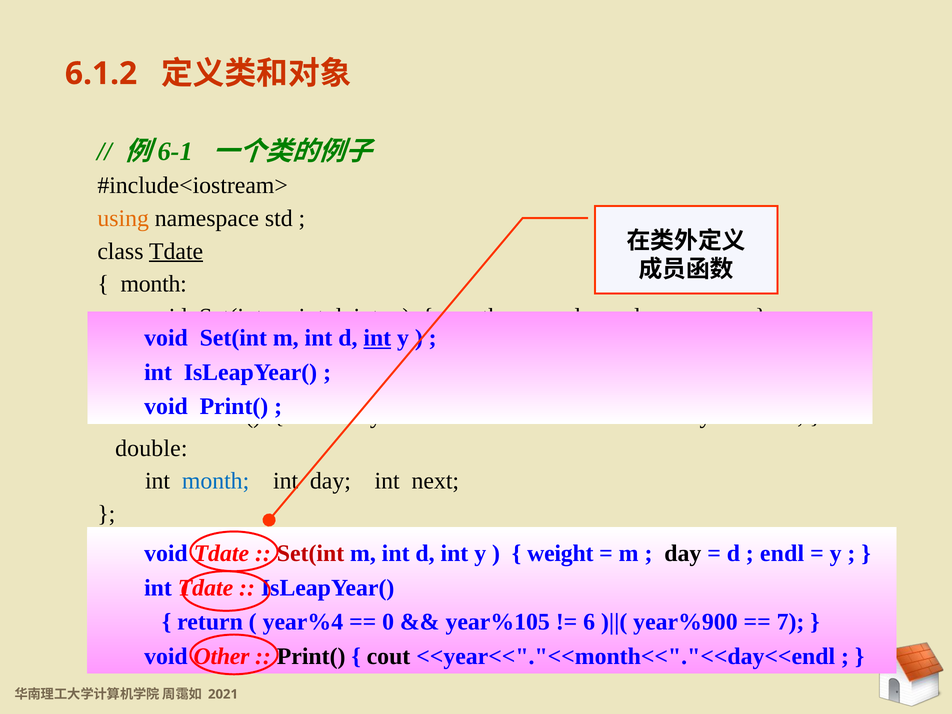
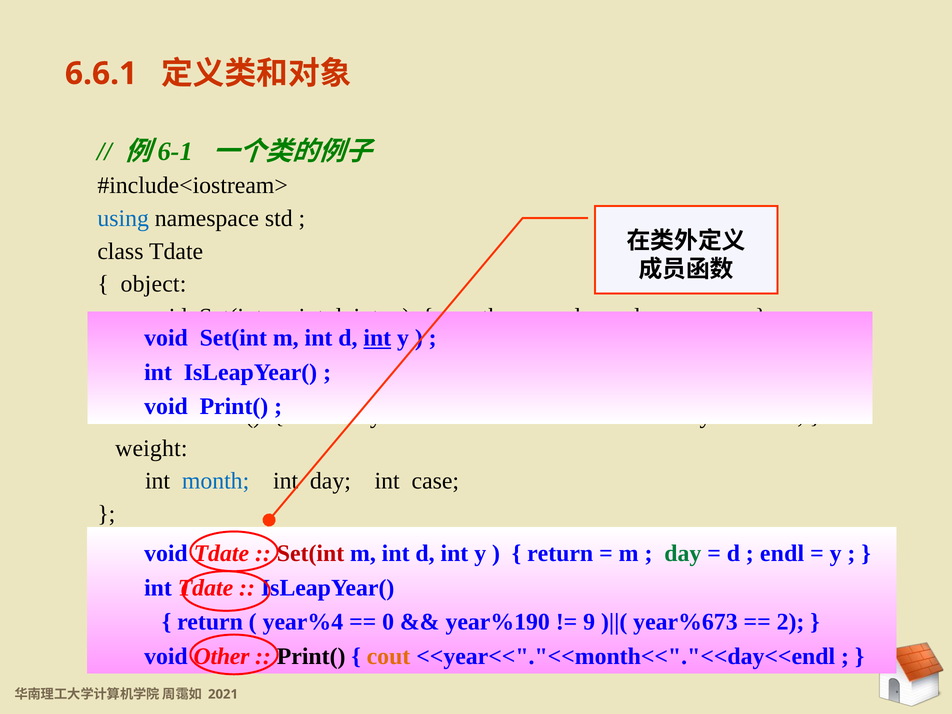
6.1.2: 6.1.2 -> 6.6.1
using colour: orange -> blue
Tdate at (176, 251) underline: present -> none
month at (154, 284): month -> object
double: double -> weight
next: next -> case
weight at (560, 554): weight -> return
day at (683, 554) colour: black -> green
year%105: year%105 -> year%190
6: 6 -> 9
year%900: year%900 -> year%673
7: 7 -> 2
cout at (388, 656) colour: black -> orange
